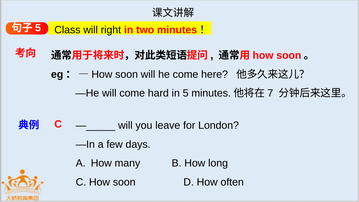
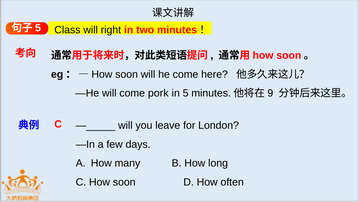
hard: hard -> pork
7: 7 -> 9
